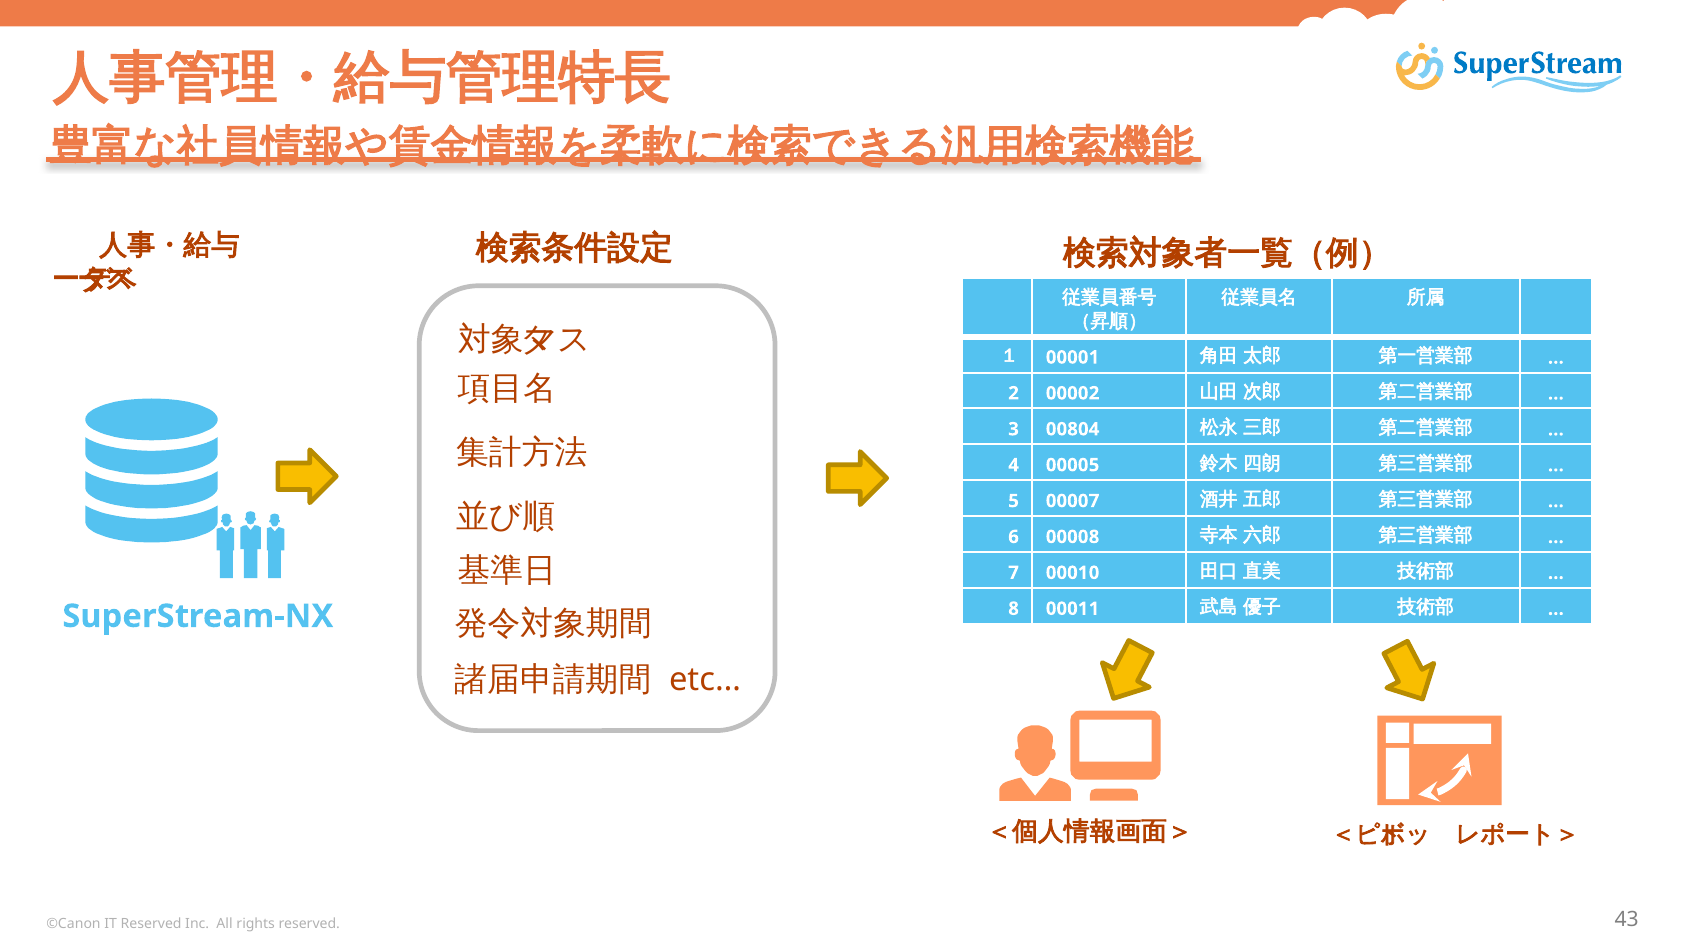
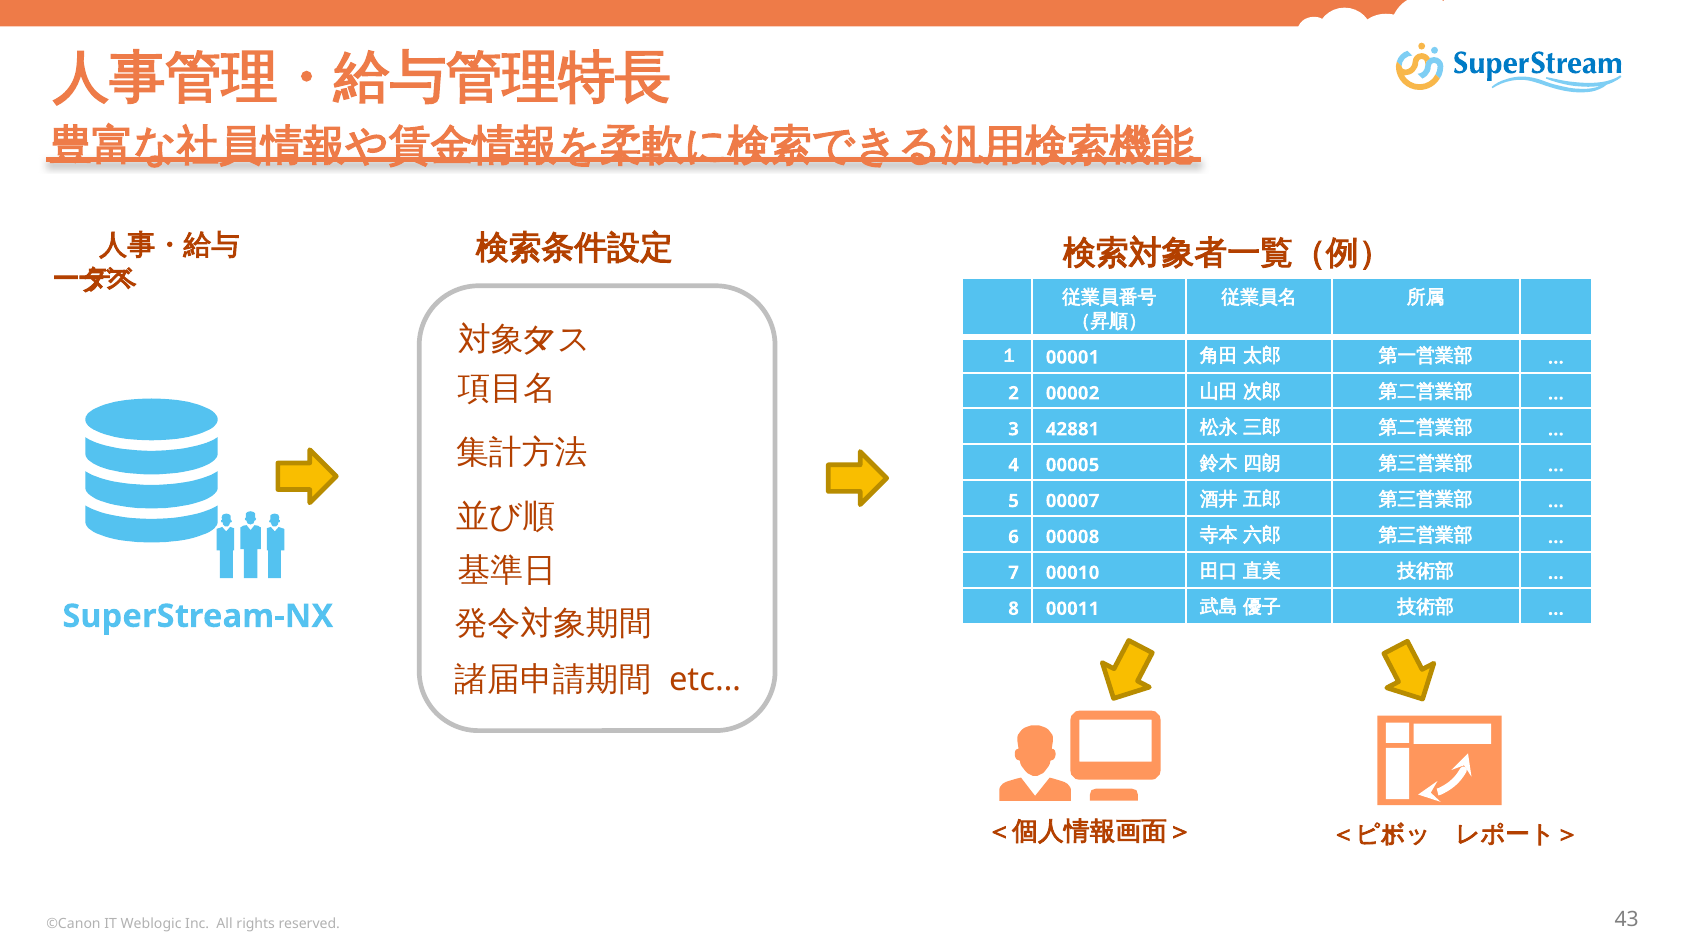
00804: 00804 -> 42881
IT Reserved: Reserved -> Weblogic
